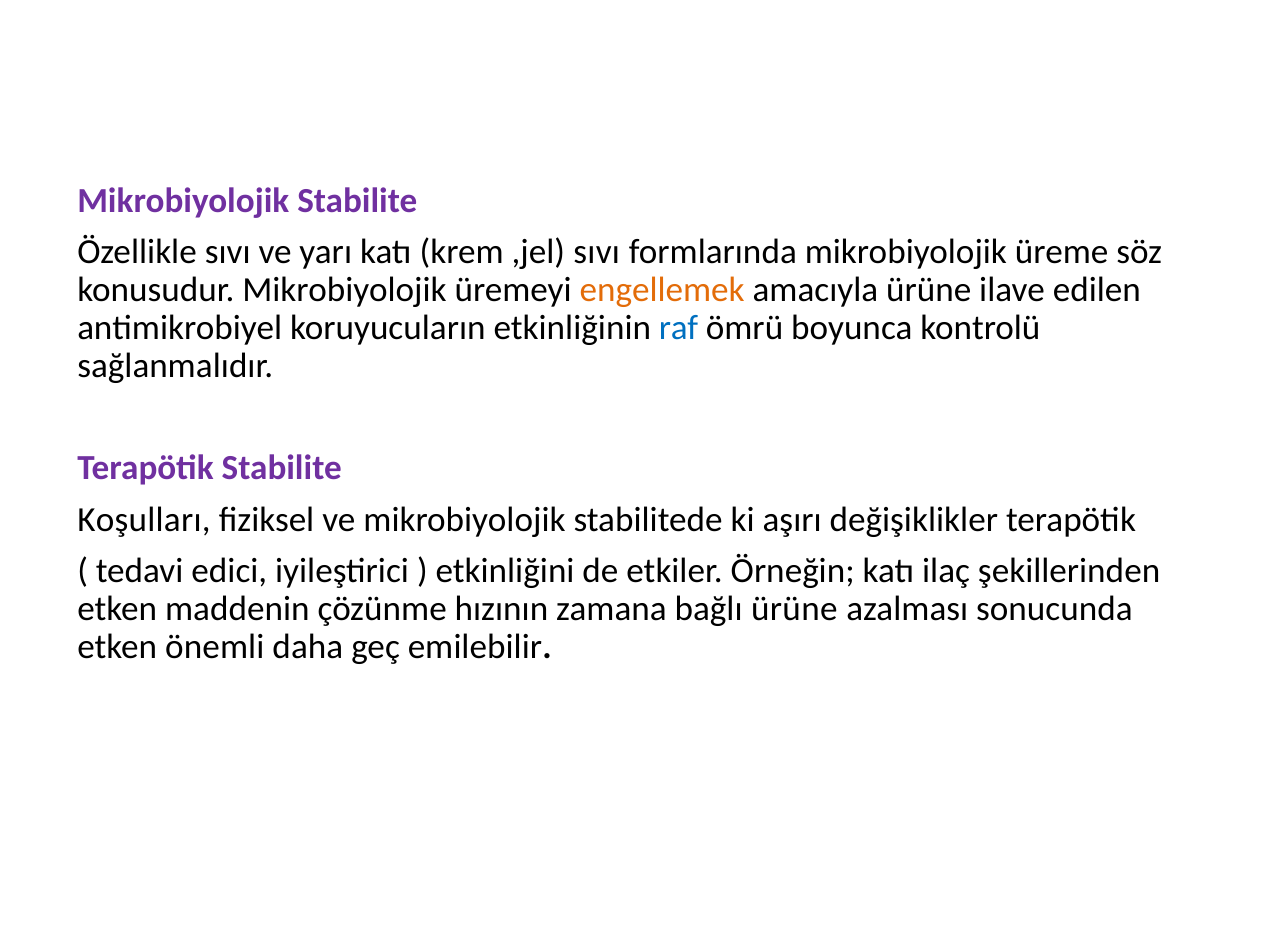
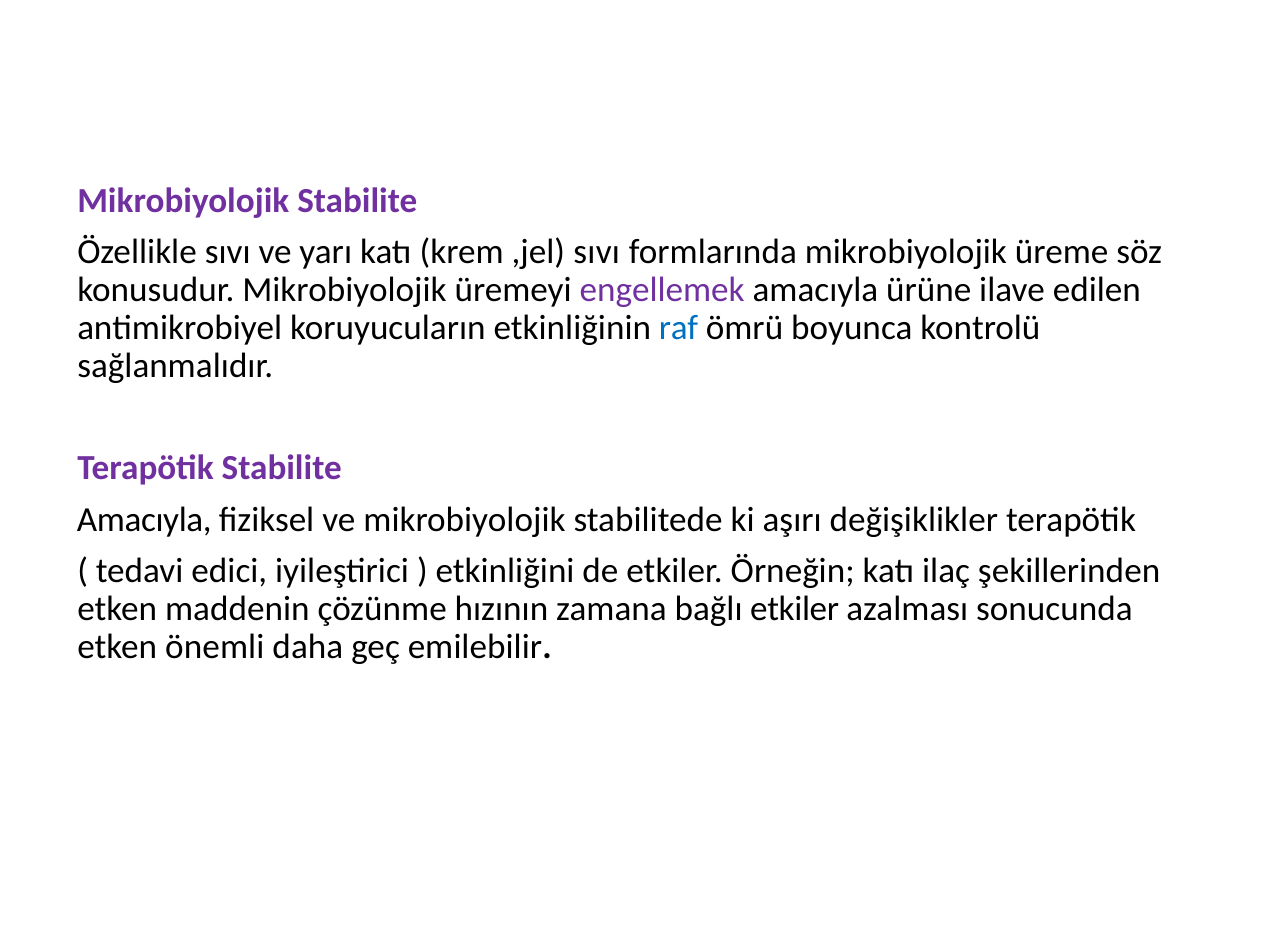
engellemek colour: orange -> purple
Koşulları at (144, 519): Koşulları -> Amacıyla
bağlı ürüne: ürüne -> etkiler
